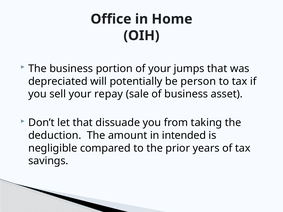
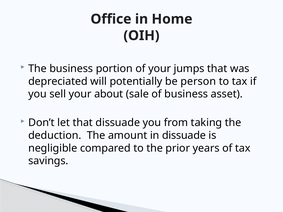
repay: repay -> about
in intended: intended -> dissuade
